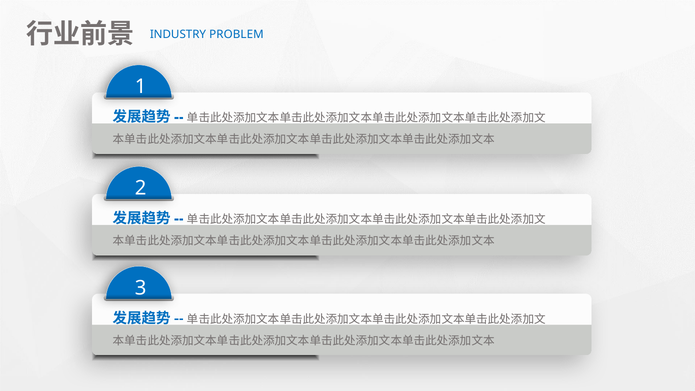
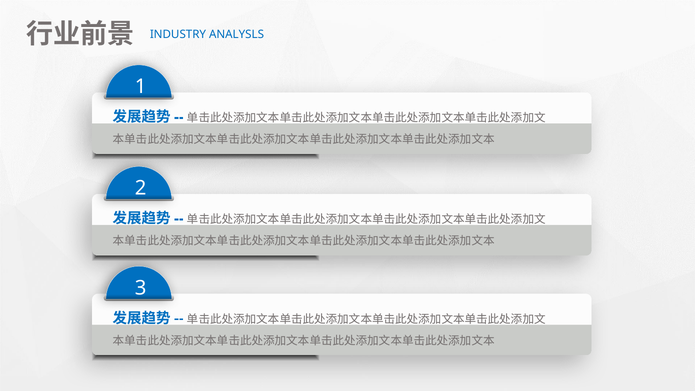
PROBLEM: PROBLEM -> ANALYSLS
